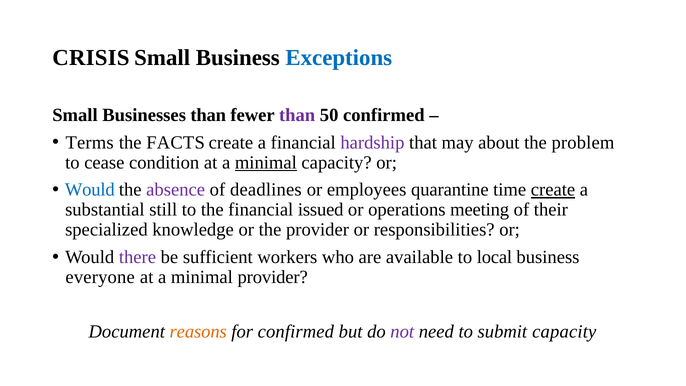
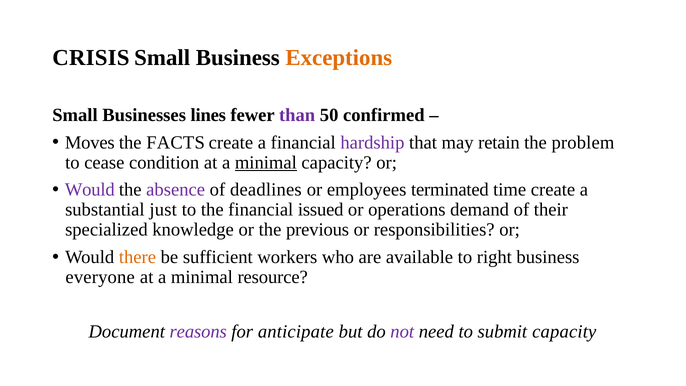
Exceptions colour: blue -> orange
Businesses than: than -> lines
Terms: Terms -> Moves
about: about -> retain
Would at (90, 190) colour: blue -> purple
quarantine: quarantine -> terminated
create at (553, 190) underline: present -> none
still: still -> just
meeting: meeting -> demand
the provider: provider -> previous
there colour: purple -> orange
local: local -> right
minimal provider: provider -> resource
reasons colour: orange -> purple
for confirmed: confirmed -> anticipate
